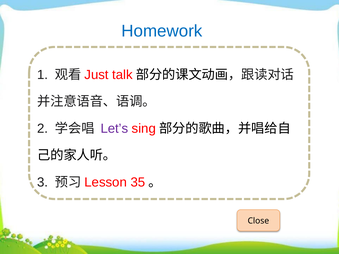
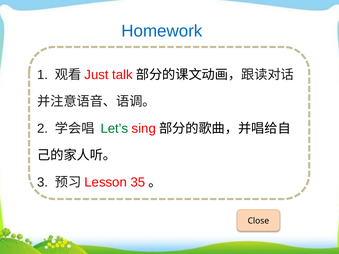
Let’s colour: purple -> green
